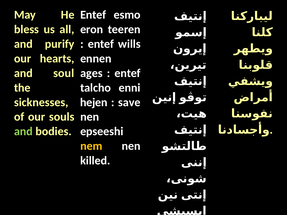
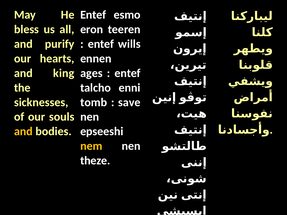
soul: soul -> king
hejen: hejen -> tomb
and at (23, 132) colour: light green -> yellow
killed: killed -> theze
